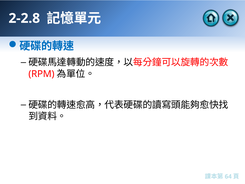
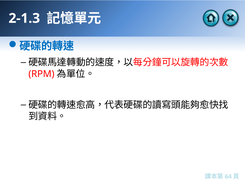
2-2.8: 2-2.8 -> 2-1.3
